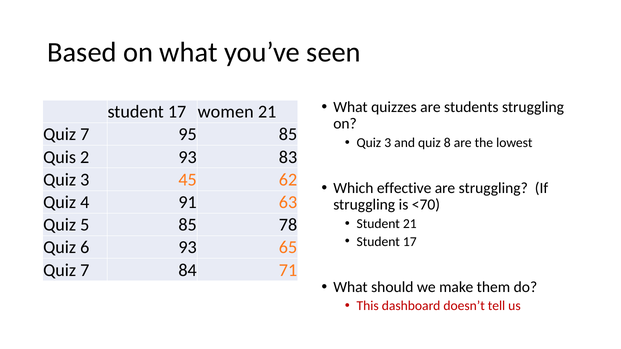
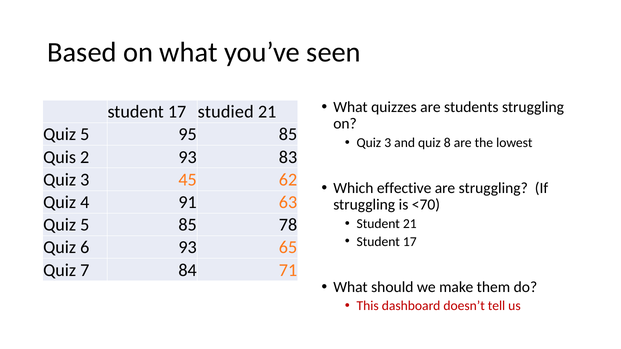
women: women -> studied
7 at (85, 135): 7 -> 5
